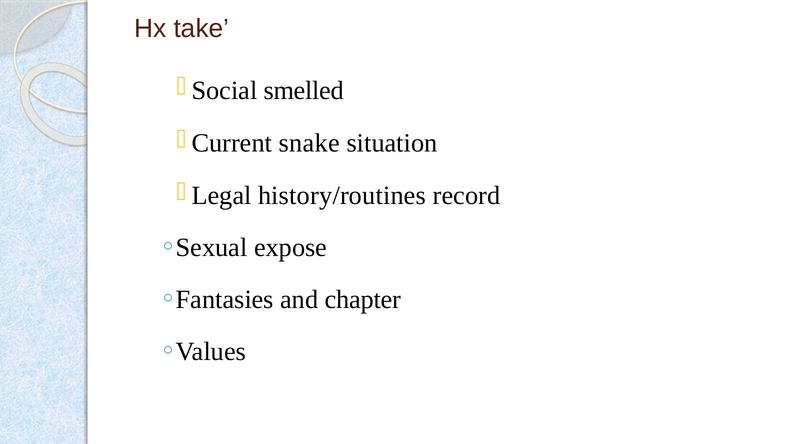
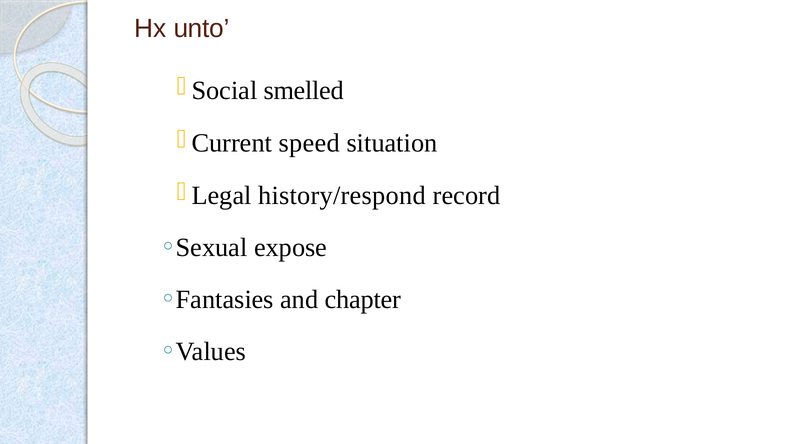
take: take -> unto
snake: snake -> speed
history/routines: history/routines -> history/respond
